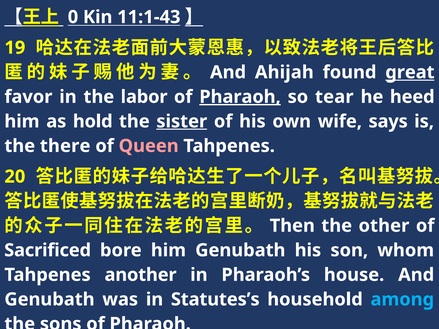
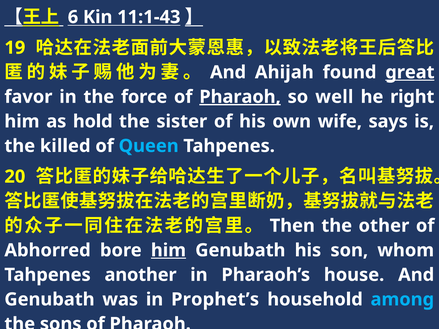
0: 0 -> 6
labor: labor -> force
tear: tear -> well
heed: heed -> right
sister underline: present -> none
there: there -> killed
Queen colour: pink -> light blue
Sacrificed: Sacrificed -> Abhorred
him at (168, 250) underline: none -> present
Statutes’s: Statutes’s -> Prophet’s
